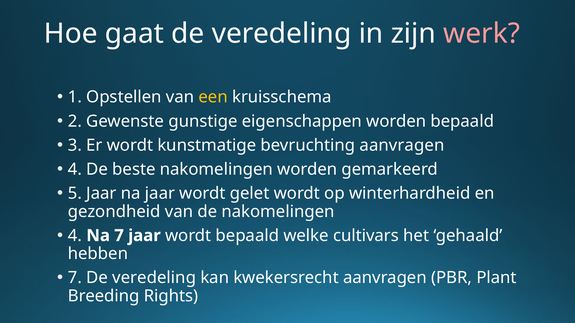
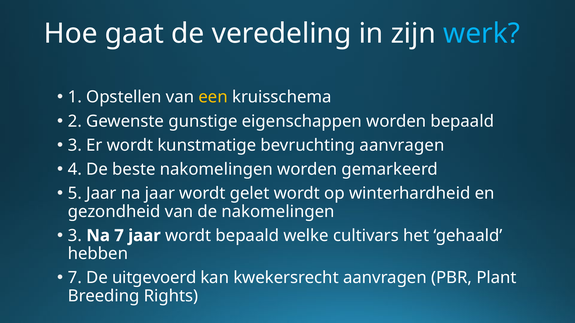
werk colour: pink -> light blue
4 at (75, 236): 4 -> 3
7 De veredeling: veredeling -> uitgevoerd
